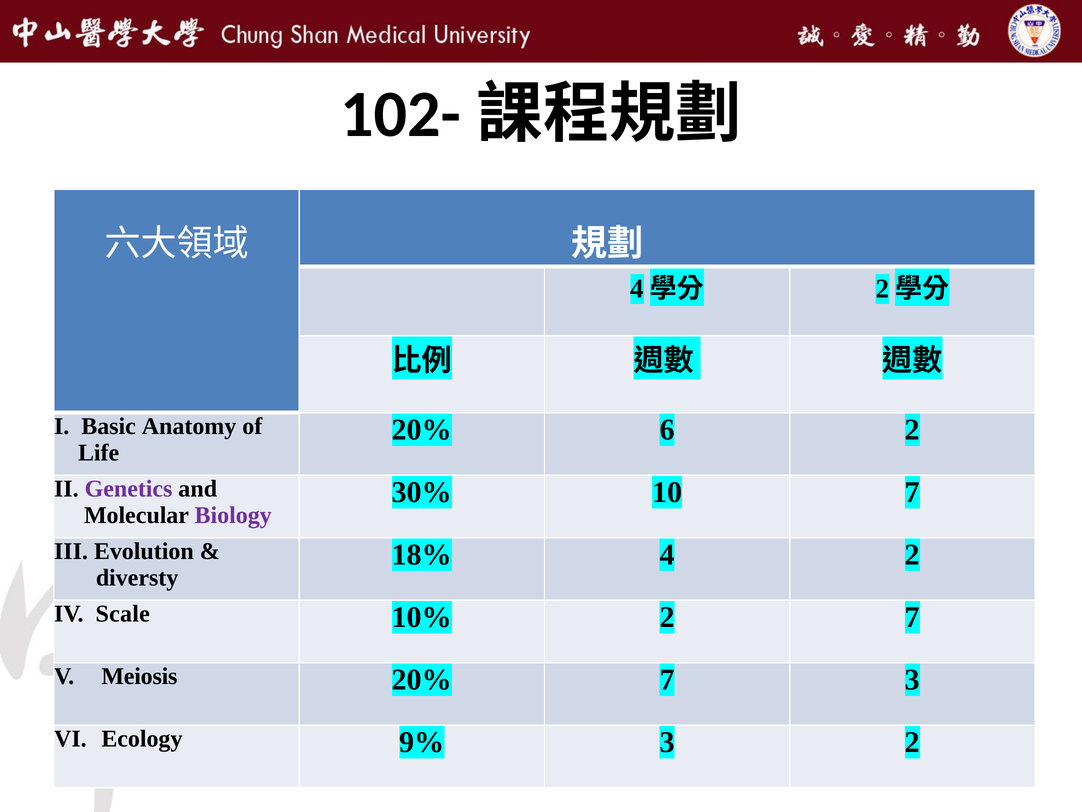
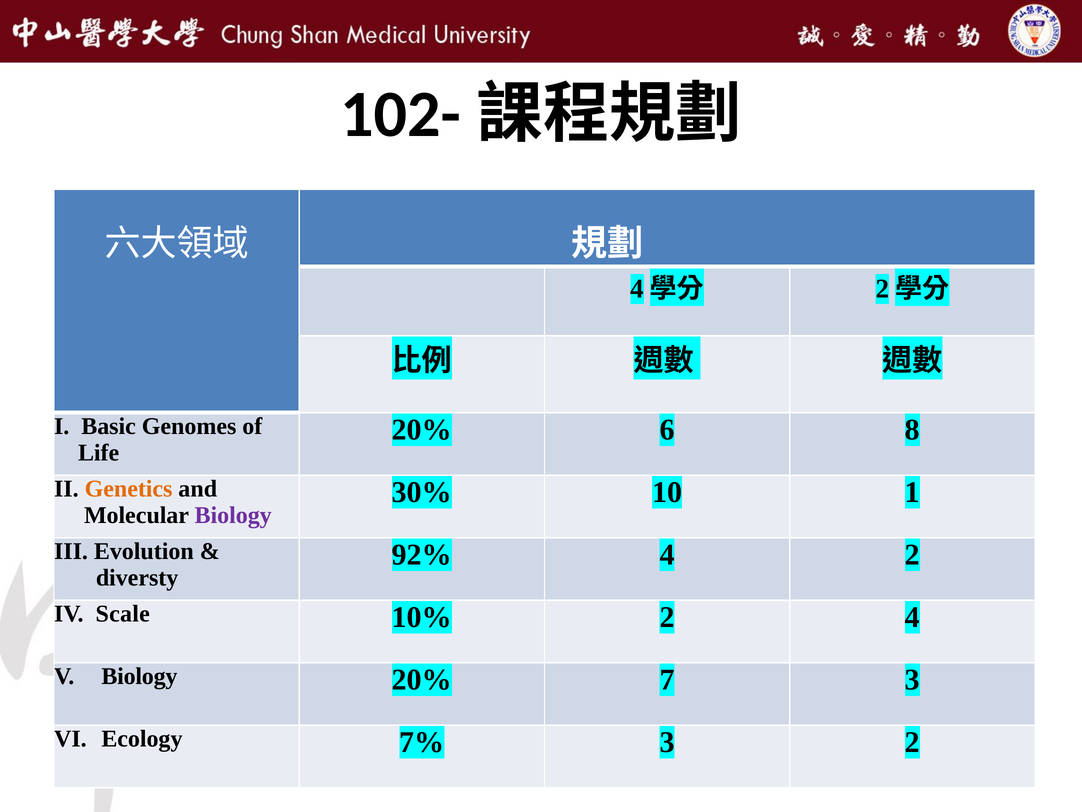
Anatomy: Anatomy -> Genomes
6 2: 2 -> 8
Genetics colour: purple -> orange
10 7: 7 -> 1
18%: 18% -> 92%
2 7: 7 -> 4
Meiosis at (139, 676): Meiosis -> Biology
9%: 9% -> 7%
